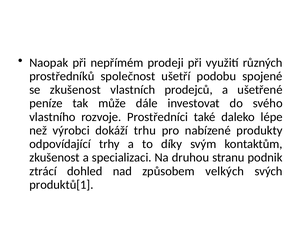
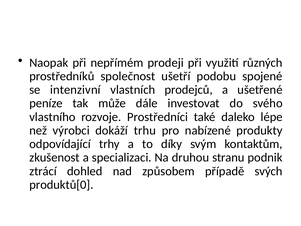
se zkušenost: zkušenost -> intenzivní
velkých: velkých -> případě
produktů[1: produktů[1 -> produktů[0
